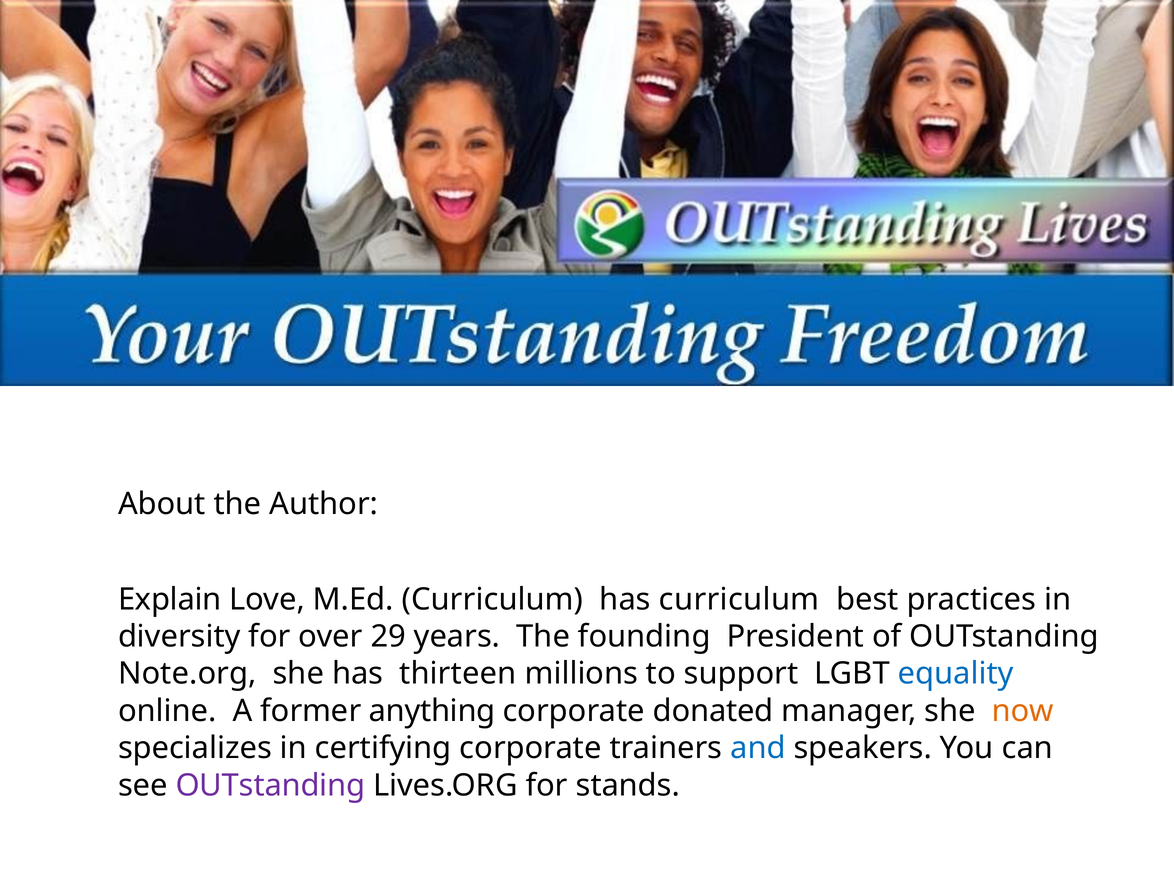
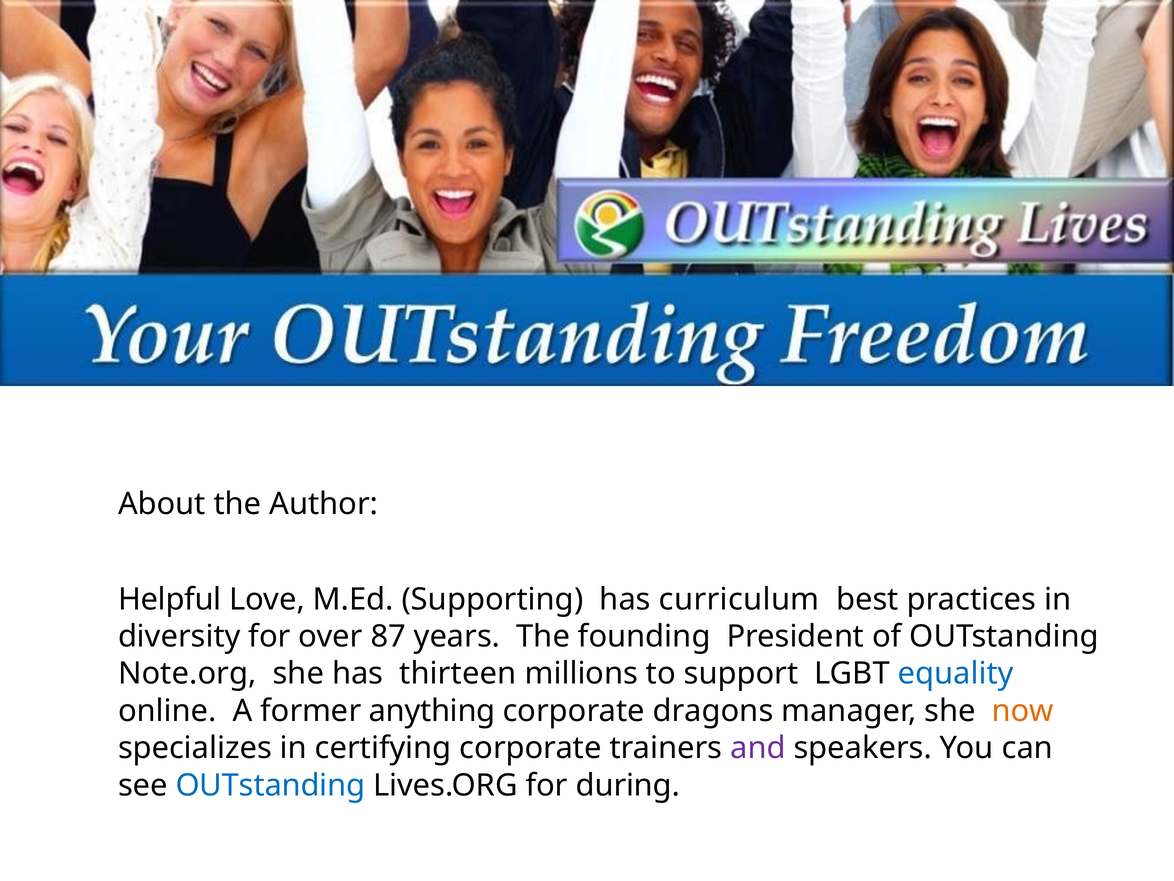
Explain: Explain -> Helpful
M.Ed Curriculum: Curriculum -> Supporting
29: 29 -> 87
donated: donated -> dragons
and colour: blue -> purple
OUTstanding at (270, 785) colour: purple -> blue
stands: stands -> during
